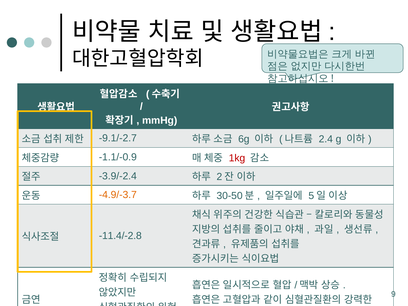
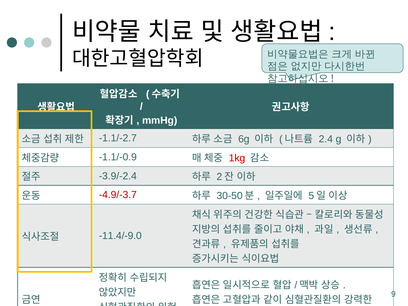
-9.1/-2.7: -9.1/-2.7 -> -1.1/-2.7
-4.9/-3.7 colour: orange -> red
-11.4/-2.8: -11.4/-2.8 -> -11.4/-9.0
